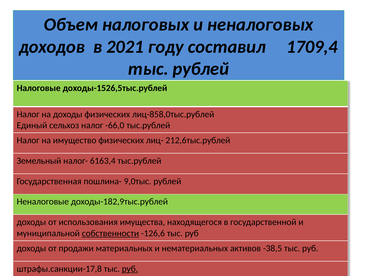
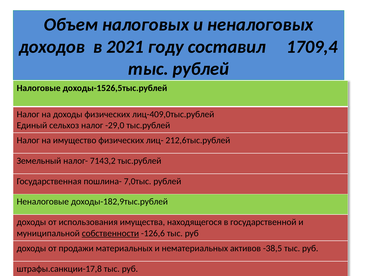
лиц-858,0тыс.рублей: лиц-858,0тыс.рублей -> лиц-409,0тыс.рублей
-66,0: -66,0 -> -29,0
6163,4: 6163,4 -> 7143,2
9,0тыс: 9,0тыс -> 7,0тыс
руб at (130, 269) underline: present -> none
